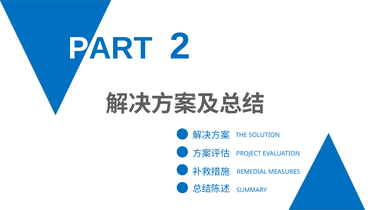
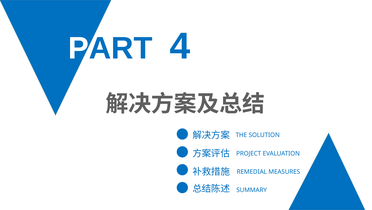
2: 2 -> 4
